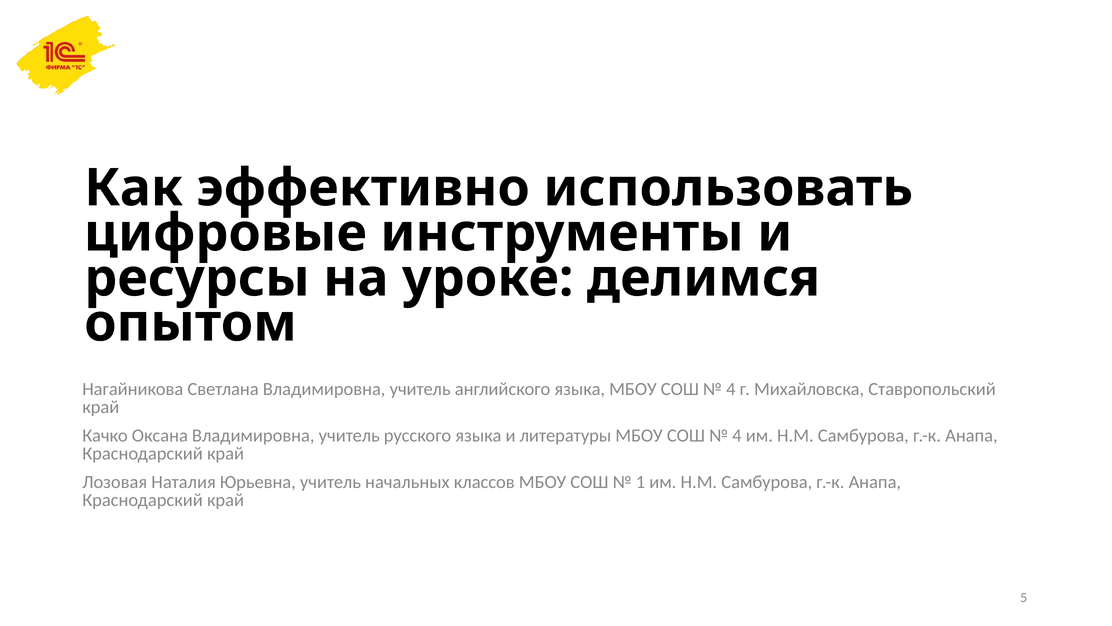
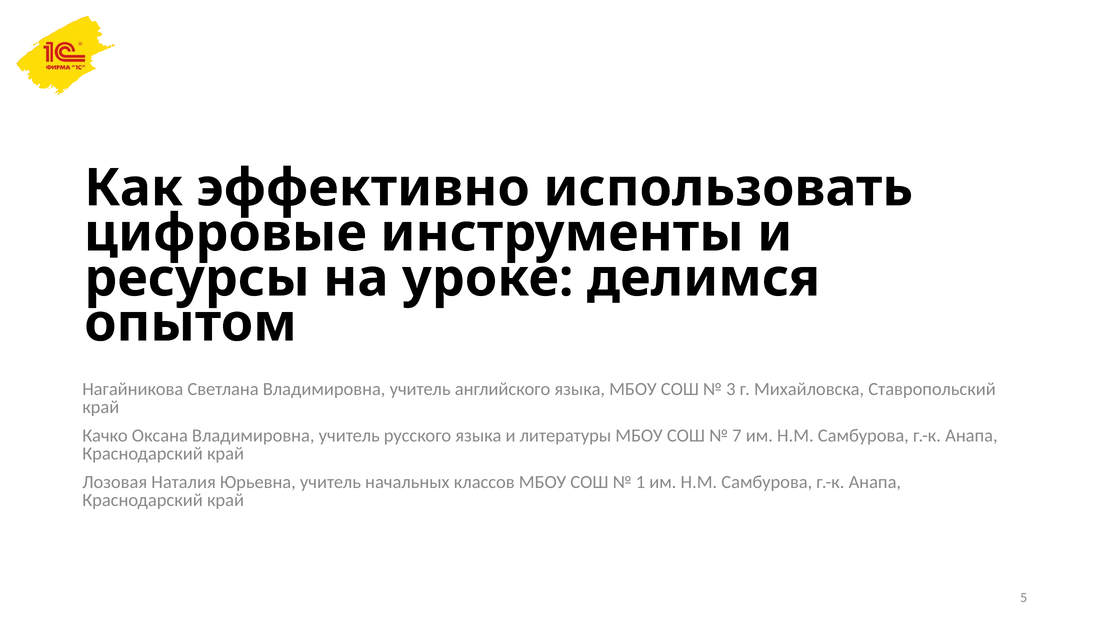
4 at (731, 389): 4 -> 3
4 at (737, 435): 4 -> 7
